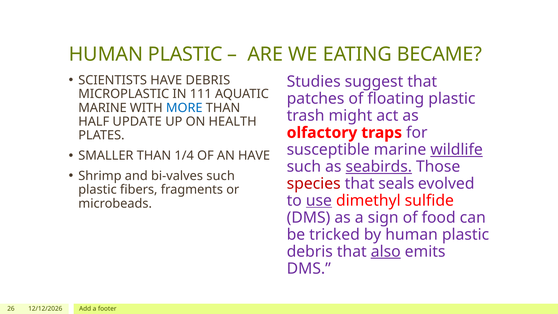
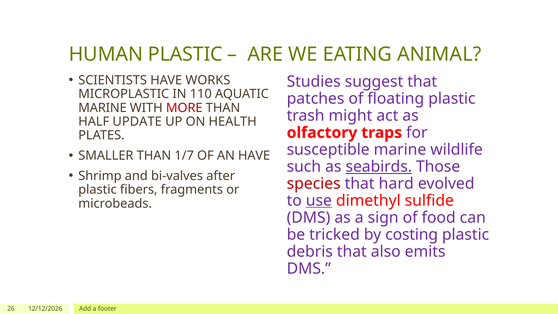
BECAME: BECAME -> ANIMAL
HAVE DEBRIS: DEBRIS -> WORKS
111: 111 -> 110
MORE colour: blue -> red
wildlife underline: present -> none
1/4: 1/4 -> 1/7
bi-valves such: such -> after
seals: seals -> hard
by human: human -> costing
also underline: present -> none
